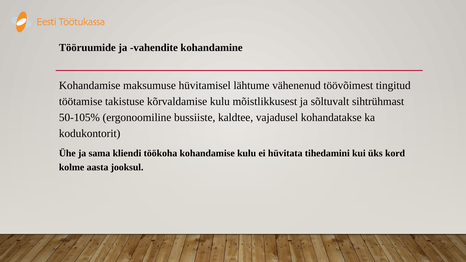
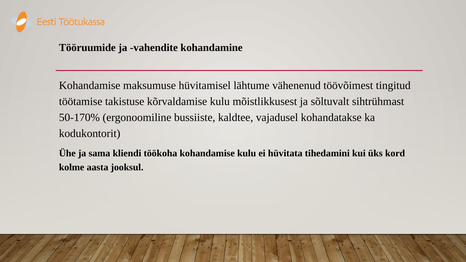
50-105%: 50-105% -> 50-170%
